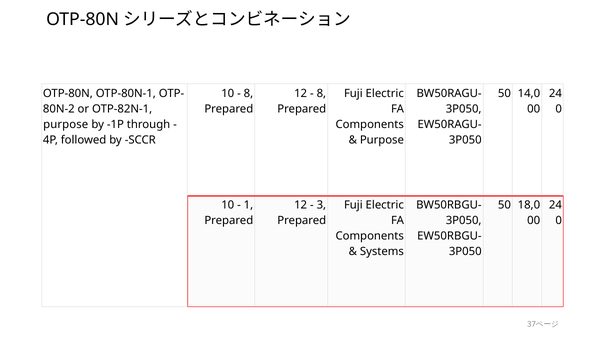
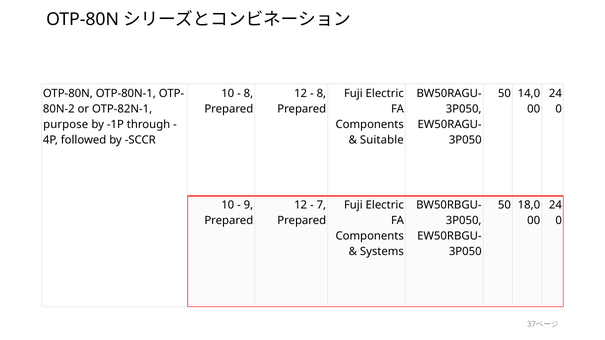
Purpose at (382, 140): Purpose -> Suitable
1: 1 -> 9
3: 3 -> 7
